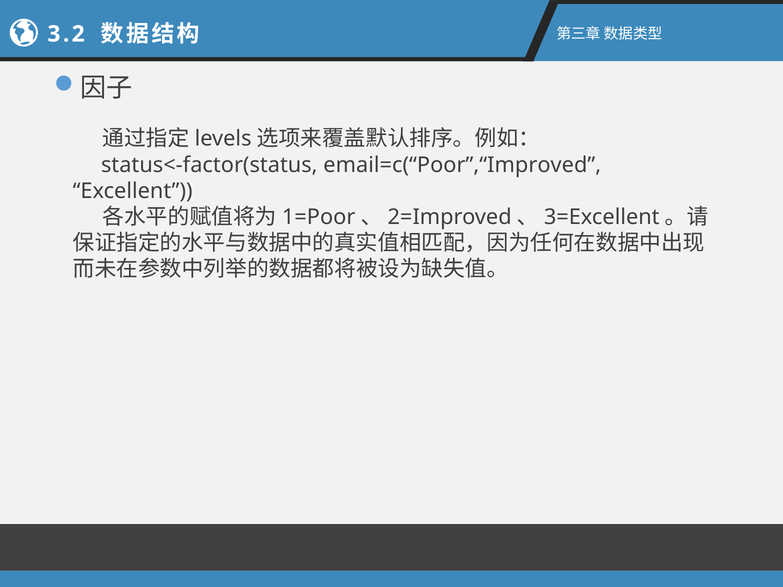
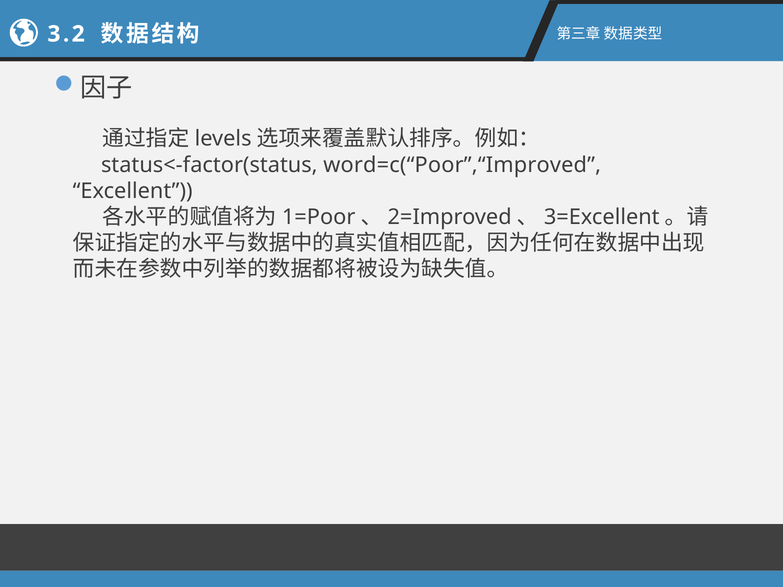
email=c(“Poor”,“Improved: email=c(“Poor”,“Improved -> word=c(“Poor”,“Improved
